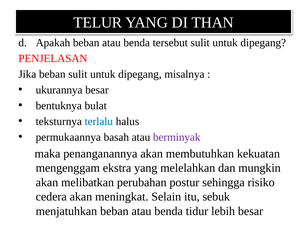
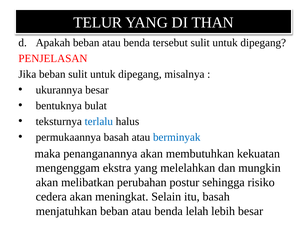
berminyak colour: purple -> blue
itu sebuk: sebuk -> basah
tidur: tidur -> lelah
